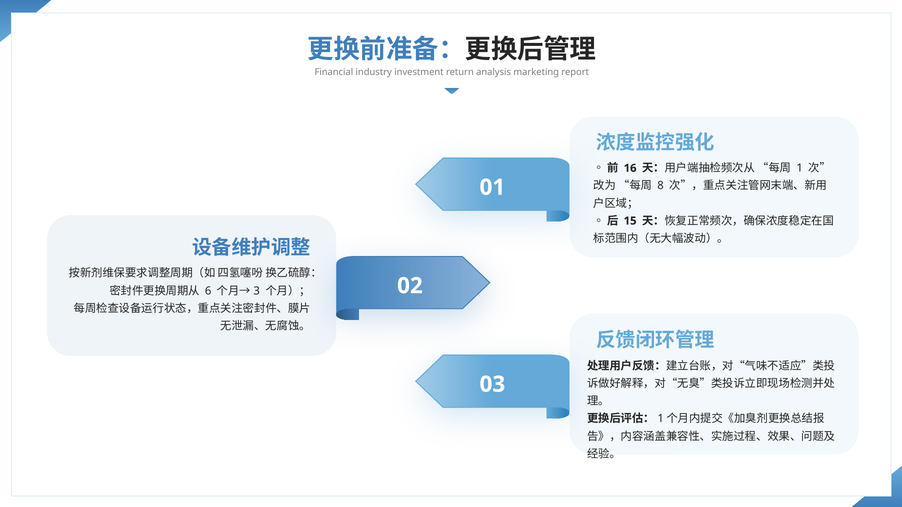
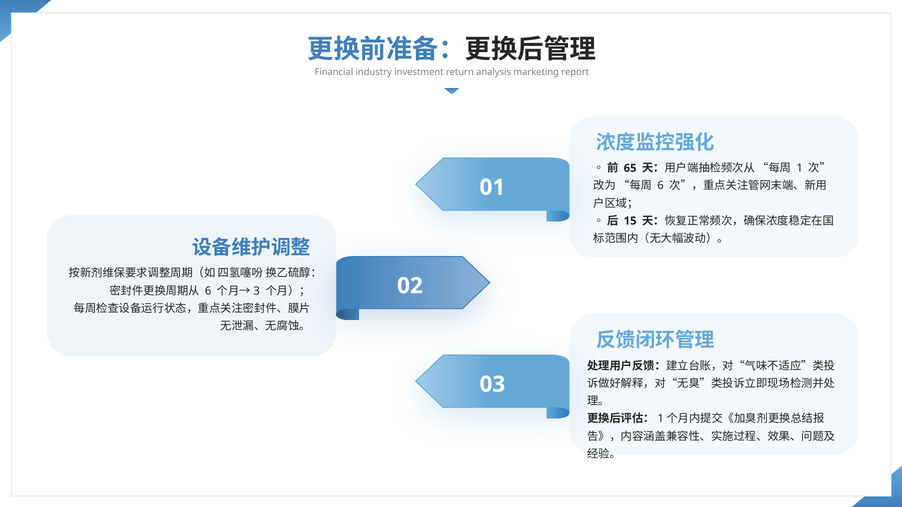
16: 16 -> 65
8 at (661, 186): 8 -> 6
